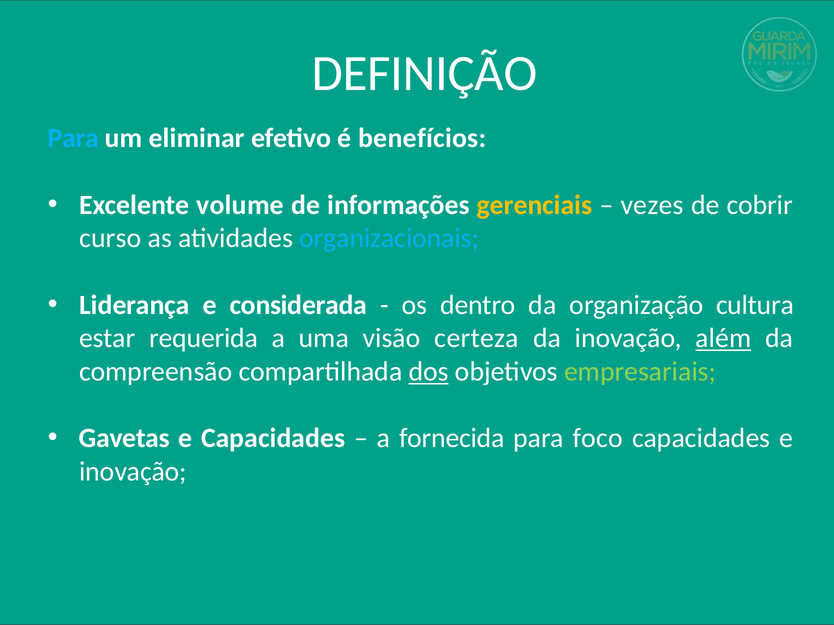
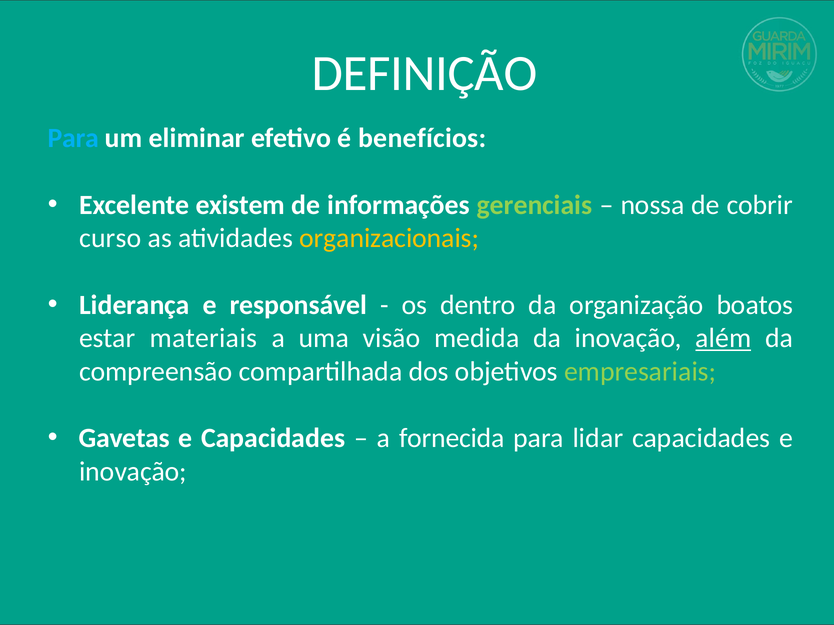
volume: volume -> existem
gerenciais colour: yellow -> light green
vezes: vezes -> nossa
organizacionais colour: light blue -> yellow
considerada: considerada -> responsável
cultura: cultura -> boatos
requerida: requerida -> materiais
certeza: certeza -> medida
dos underline: present -> none
foco: foco -> lidar
